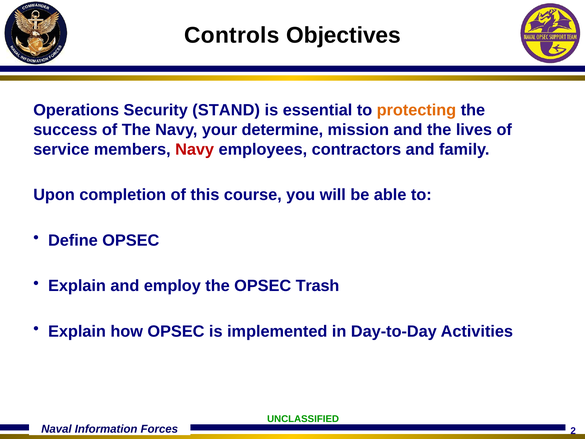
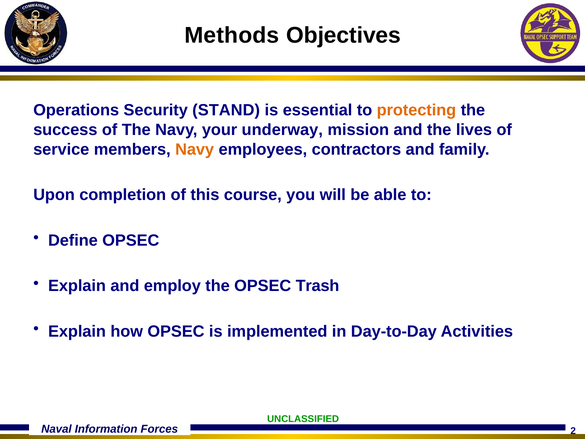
Controls: Controls -> Methods
determine: determine -> underway
Navy at (195, 149) colour: red -> orange
